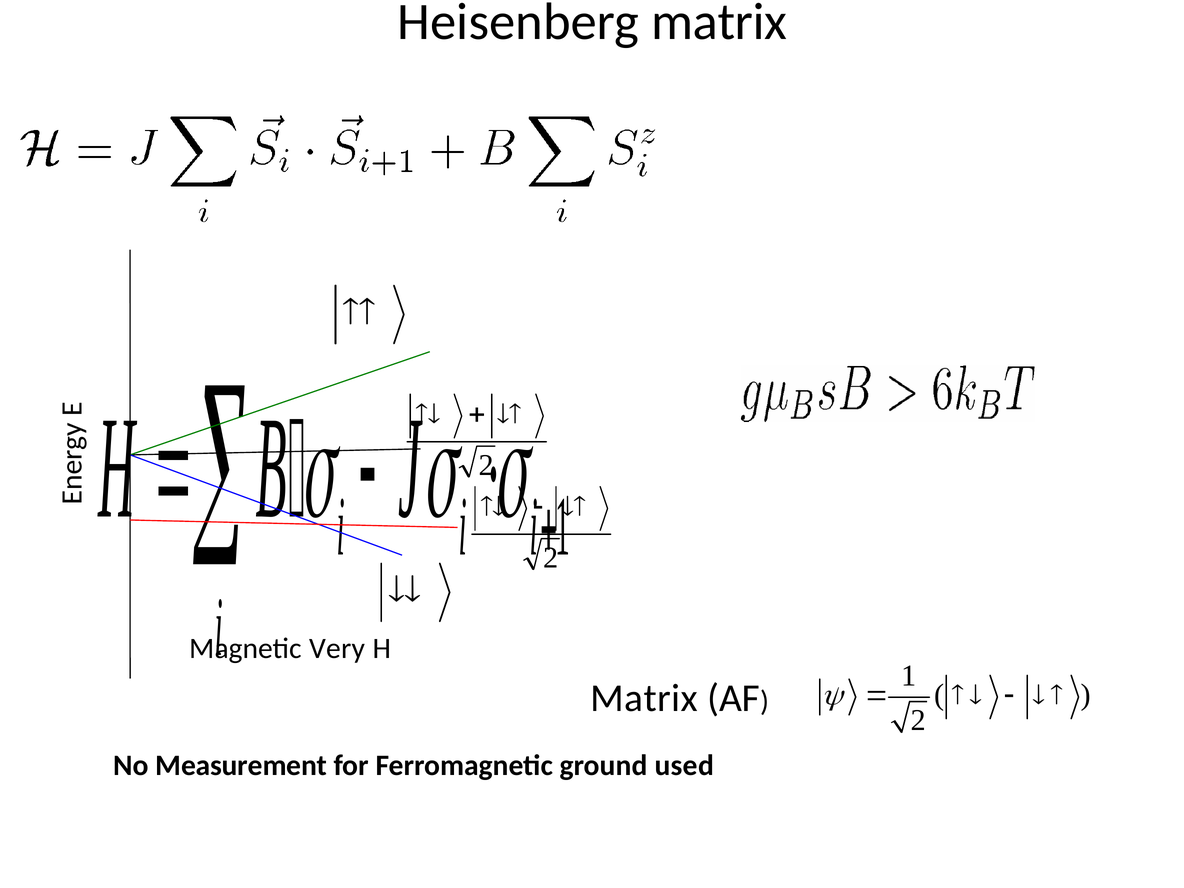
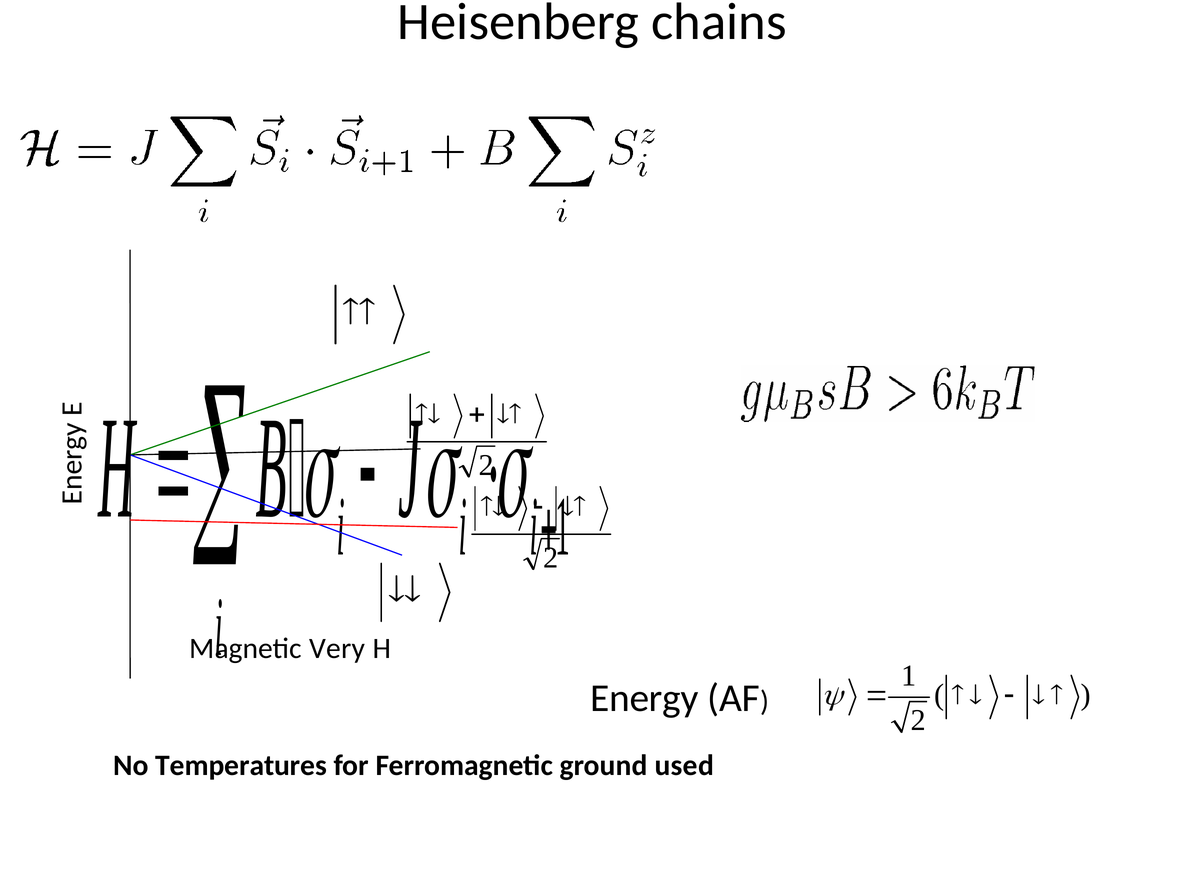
Heisenberg matrix: matrix -> chains
Matrix at (644, 698): Matrix -> Energy
Measurement: Measurement -> Temperatures
